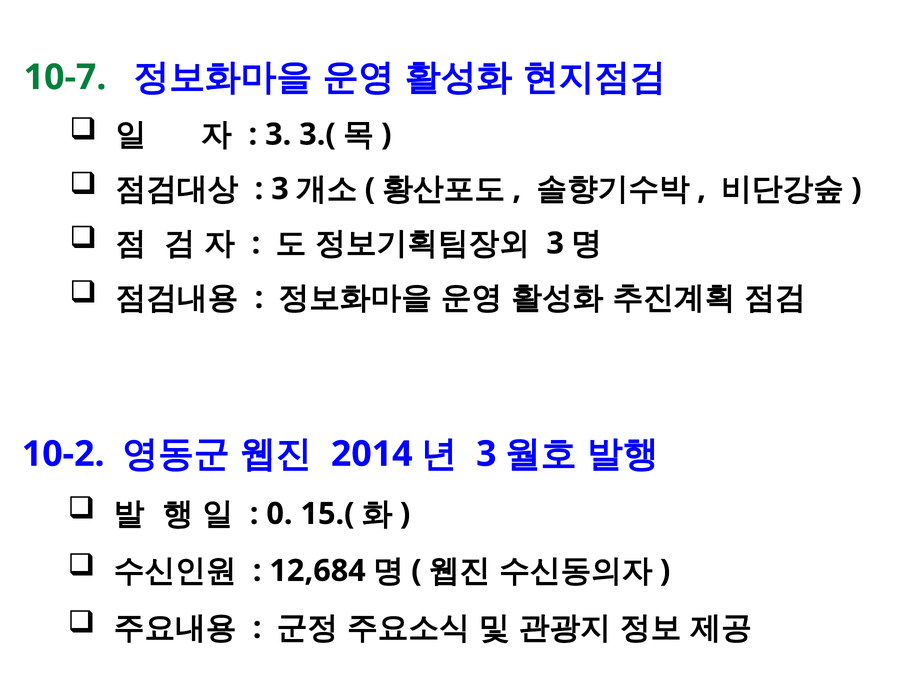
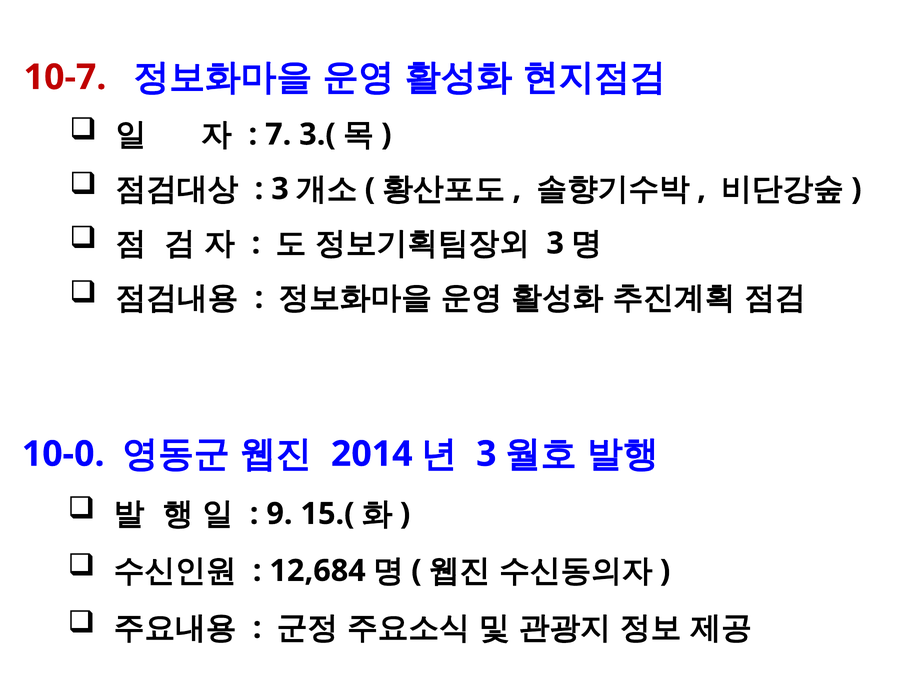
10-7 colour: green -> red
3 at (278, 134): 3 -> 7
10-2: 10-2 -> 10-0
0: 0 -> 9
